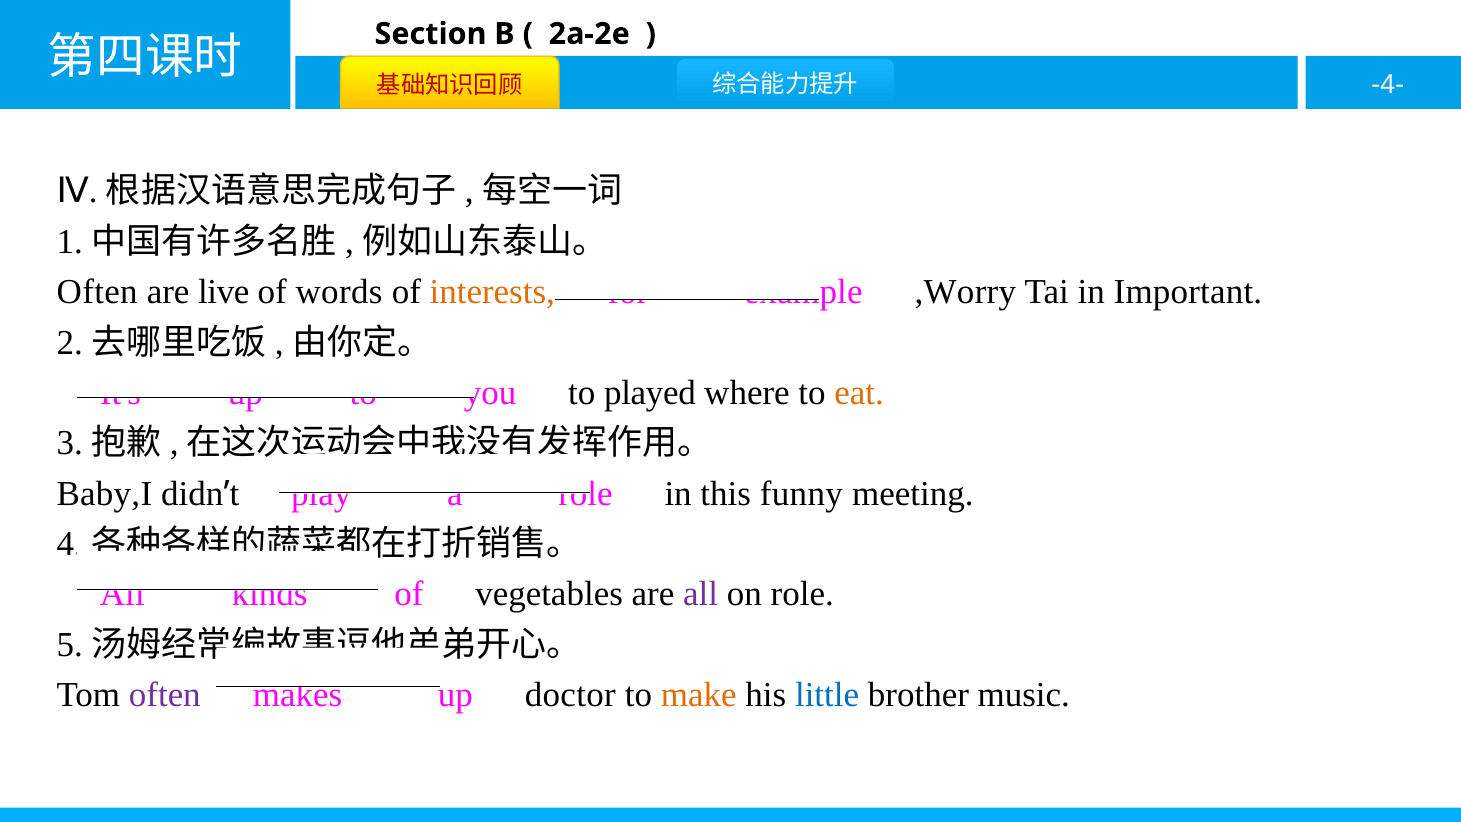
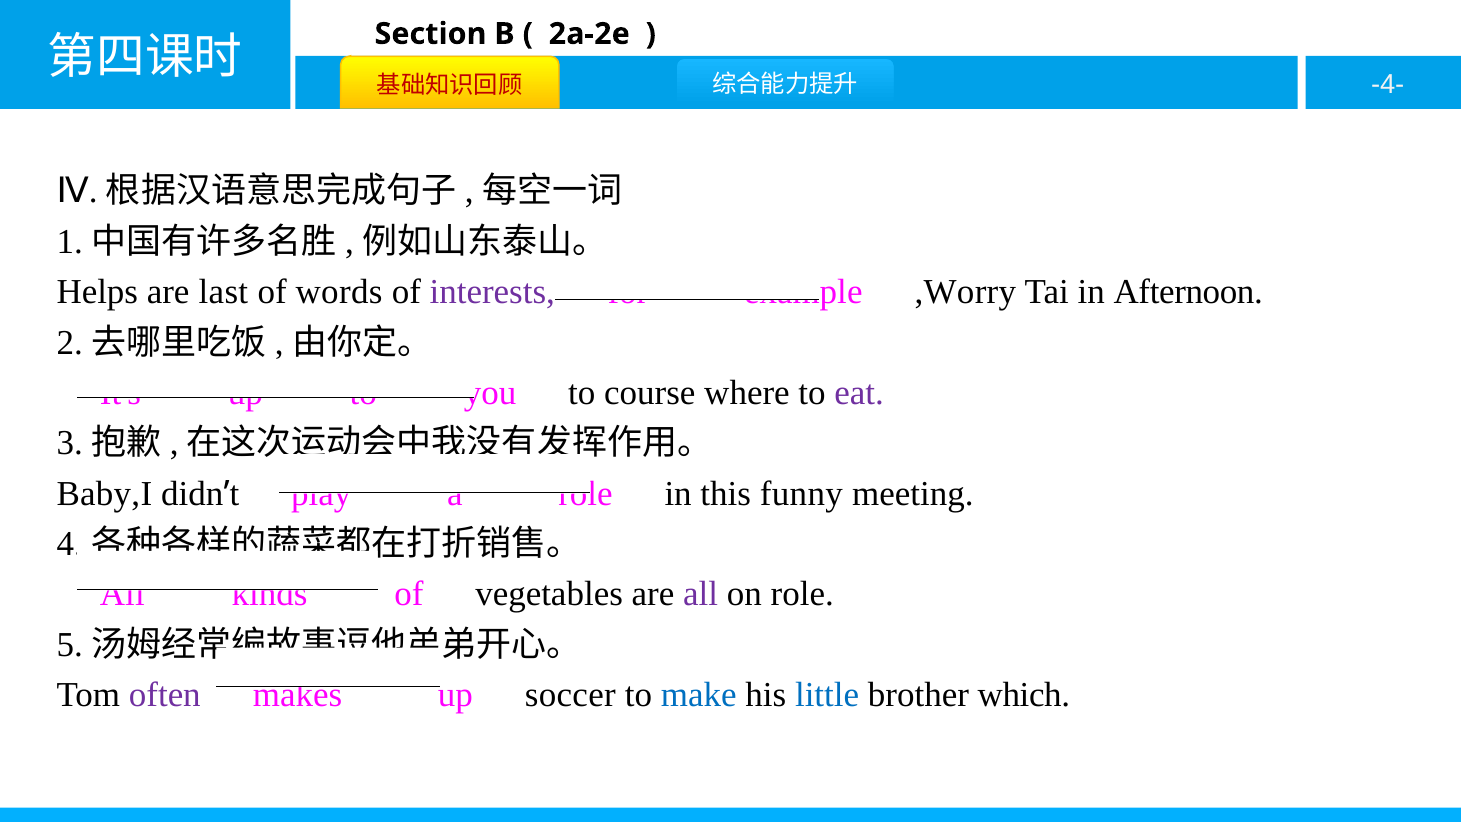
Often at (97, 292): Often -> Helps
live: live -> last
interests colour: orange -> purple
Important: Important -> Afternoon
played: played -> course
eat colour: orange -> purple
doctor: doctor -> soccer
make colour: orange -> blue
music: music -> which
